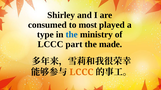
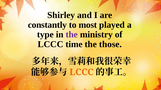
consumed: consumed -> constantly
the at (72, 35) colour: blue -> purple
part: part -> time
made: made -> those
